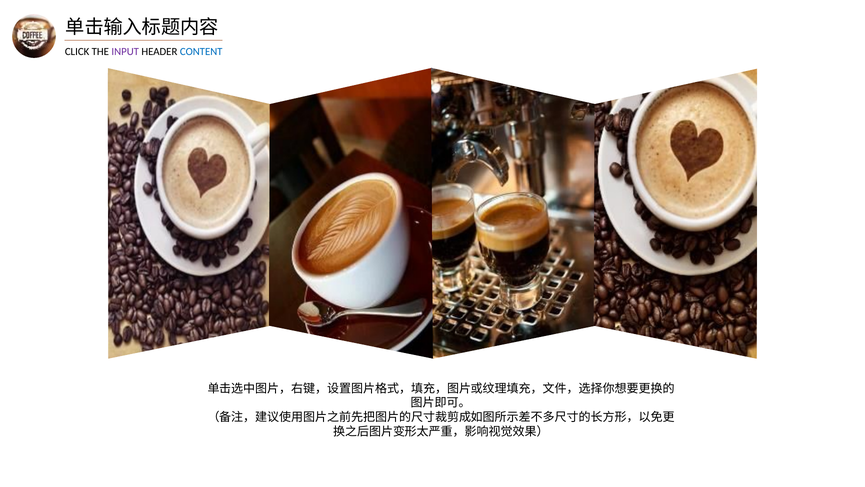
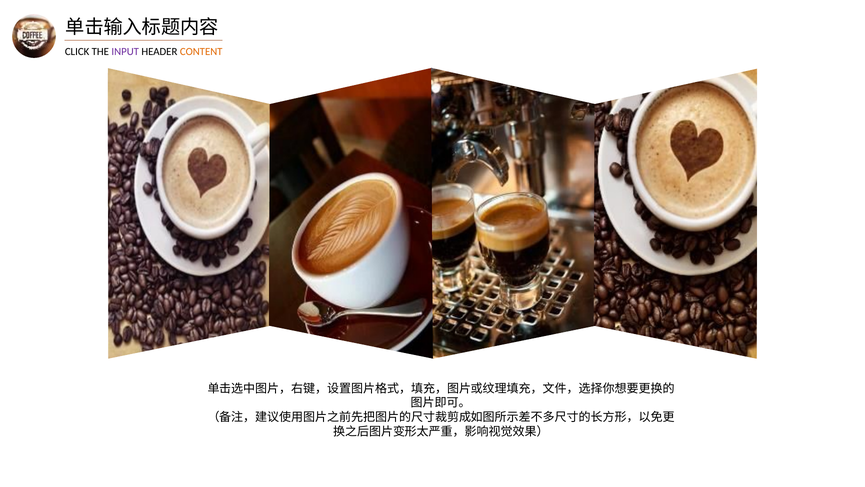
CONTENT colour: blue -> orange
